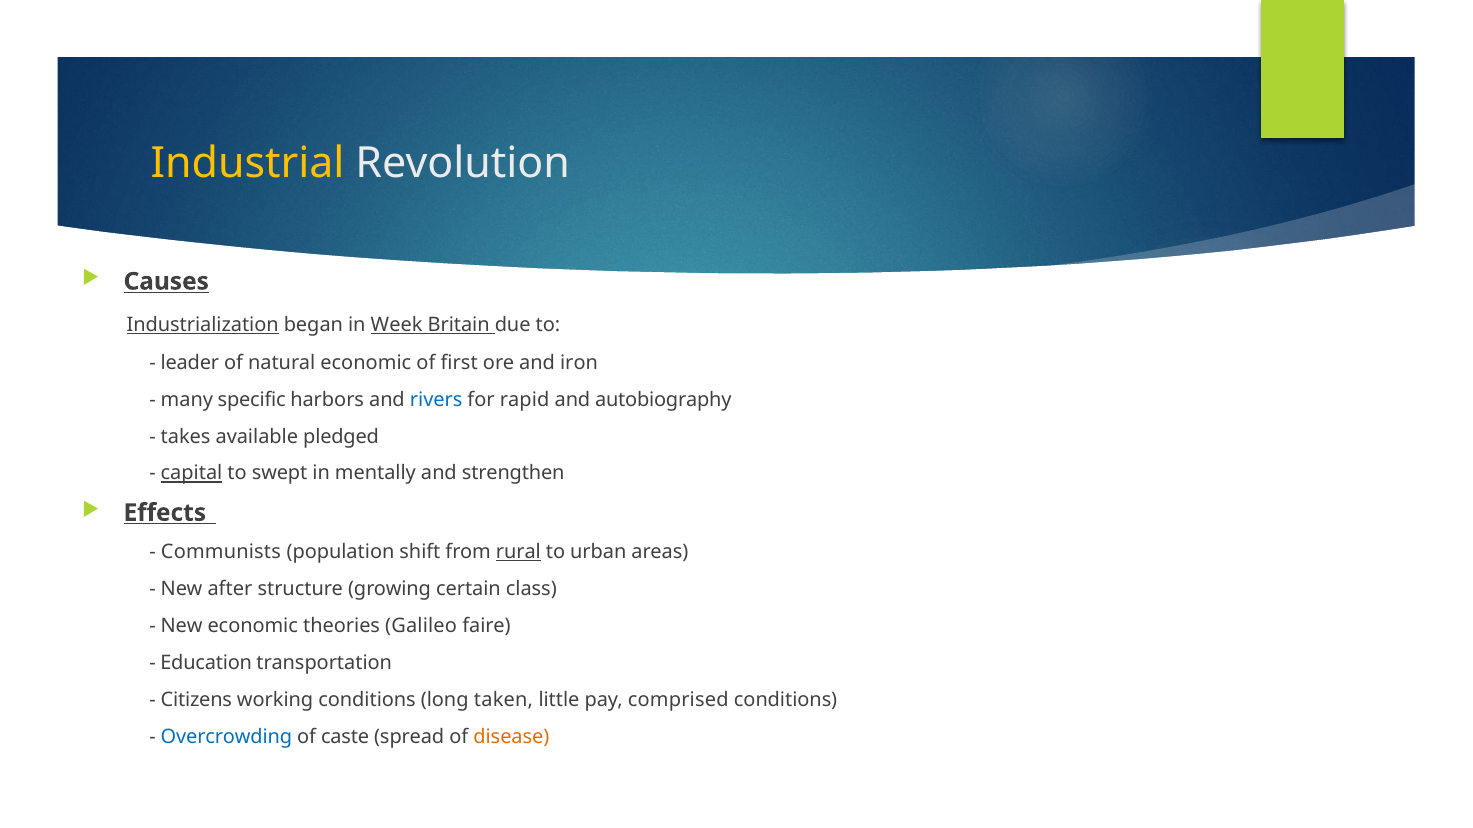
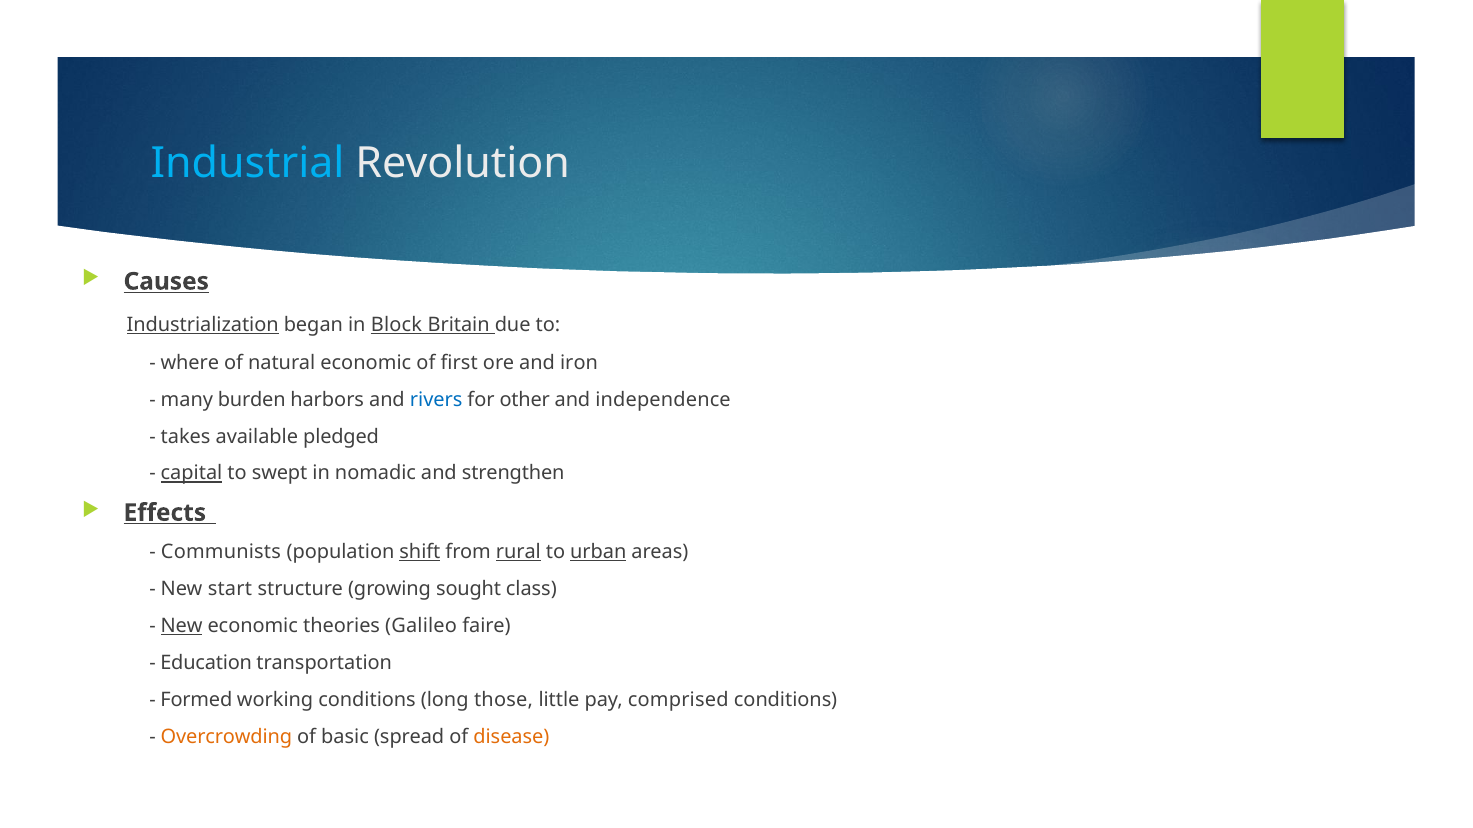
Industrial colour: yellow -> light blue
Week: Week -> Block
leader: leader -> where
specific: specific -> burden
rapid: rapid -> other
autobiography: autobiography -> independence
mentally: mentally -> nomadic
shift underline: none -> present
urban underline: none -> present
after: after -> start
certain: certain -> sought
New at (182, 626) underline: none -> present
Citizens: Citizens -> Formed
taken: taken -> those
Overcrowding colour: blue -> orange
caste: caste -> basic
